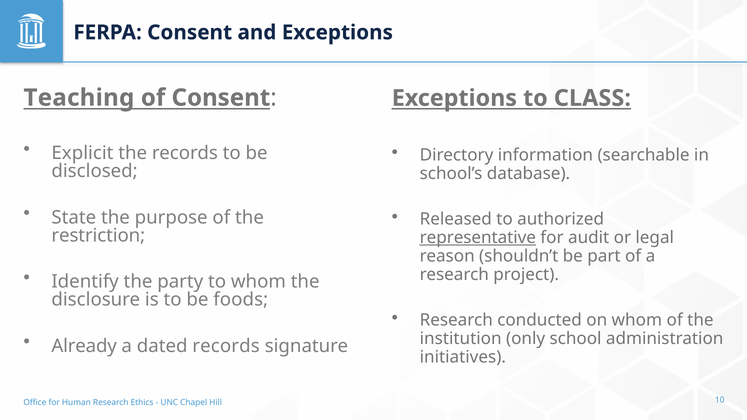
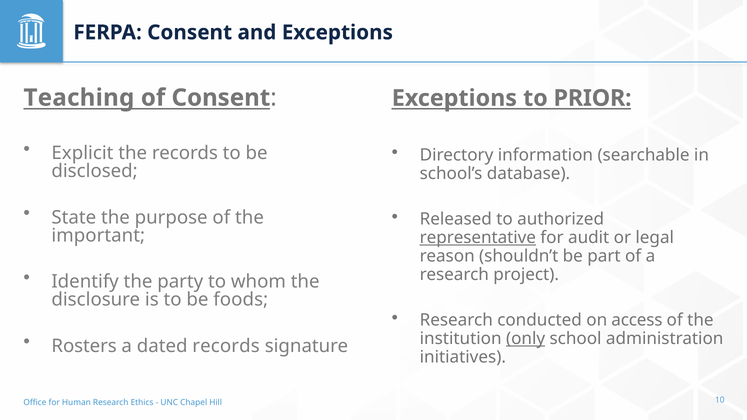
CLASS: CLASS -> PRIOR
restriction: restriction -> important
on whom: whom -> access
Already: Already -> Rosters
only underline: none -> present
